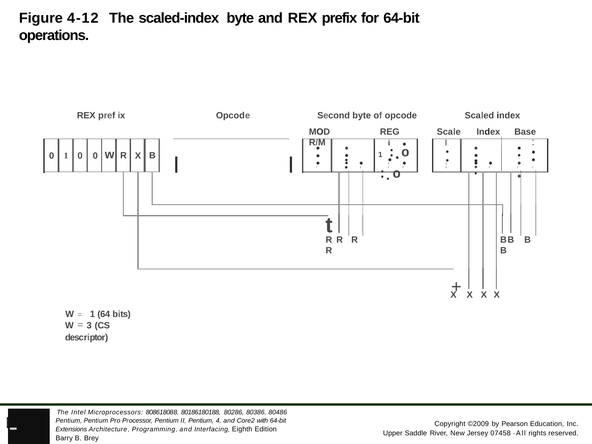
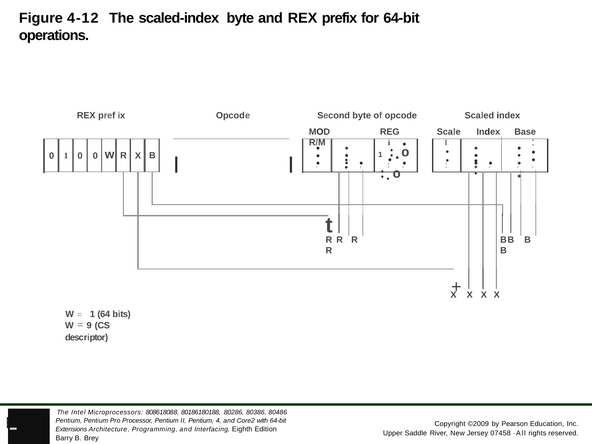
3: 3 -> 9
